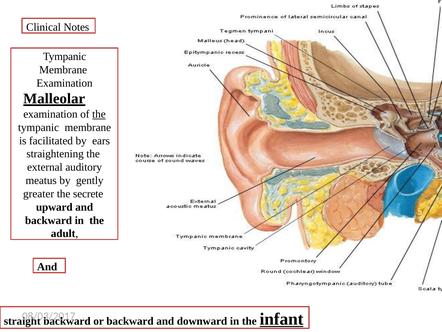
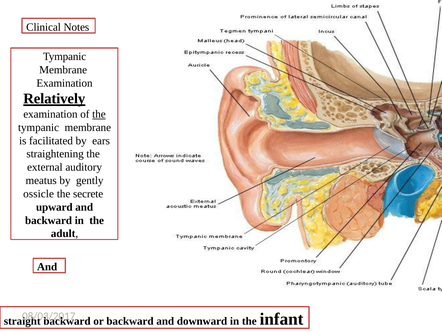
Malleolar: Malleolar -> Relatively
greater: greater -> ossicle
infant underline: present -> none
